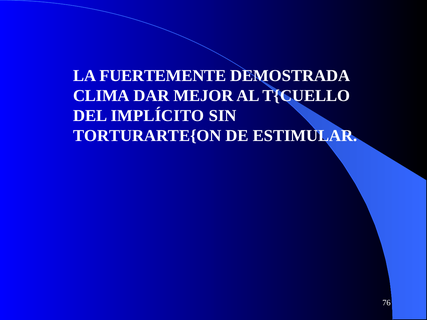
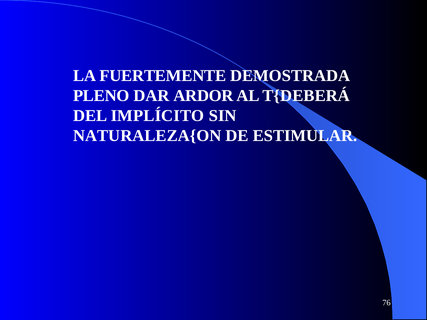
CLIMA: CLIMA -> PLENO
MEJOR: MEJOR -> ARDOR
T{CUELLO: T{CUELLO -> T{DEBERÁ
TORTURARTE{ON: TORTURARTE{ON -> NATURALEZA{ON
